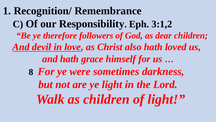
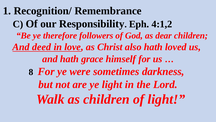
3:1,2: 3:1,2 -> 4:1,2
devil: devil -> deed
